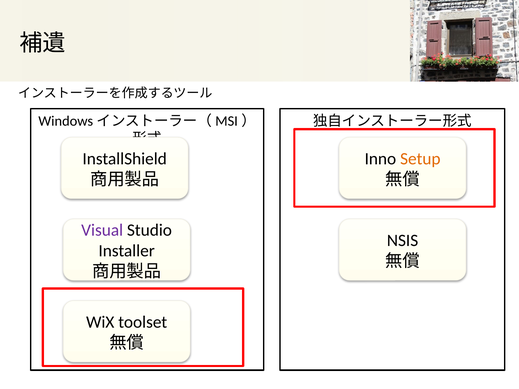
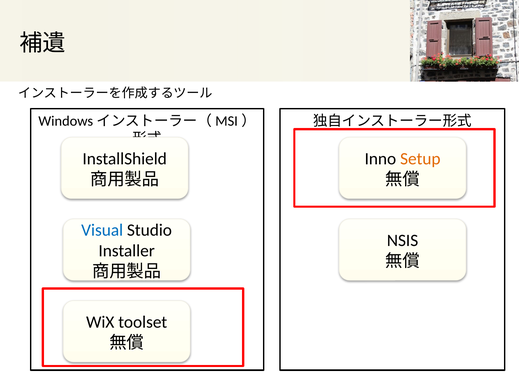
Visual colour: purple -> blue
